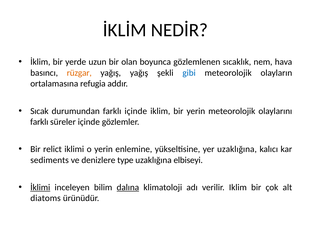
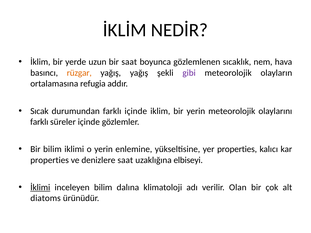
bir olan: olan -> saat
gibi colour: blue -> purple
Bir relict: relict -> bilim
yer uzaklığına: uzaklığına -> properties
sediments at (50, 160): sediments -> properties
denizlere type: type -> saat
dalına underline: present -> none
verilir Iklim: Iklim -> Olan
